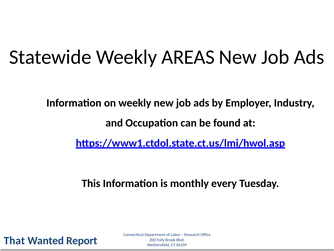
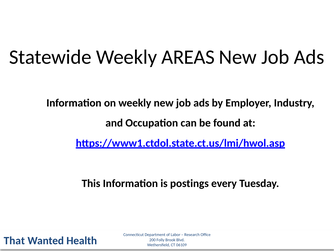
monthly: monthly -> postings
Report: Report -> Health
